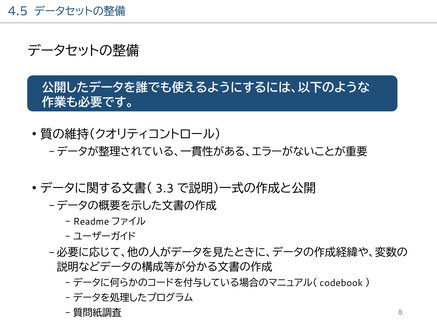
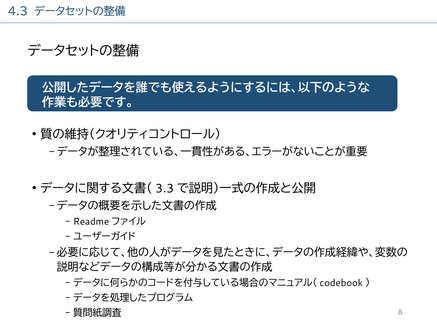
4.5: 4.5 -> 4.3
